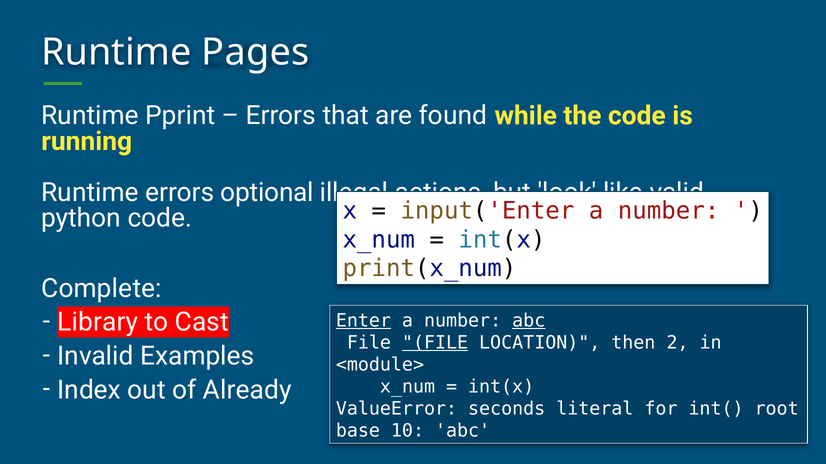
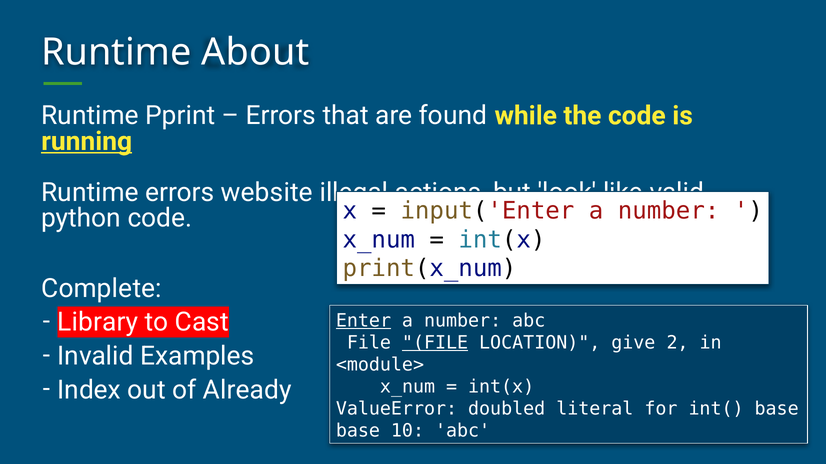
Pages: Pages -> About
running underline: none -> present
optional: optional -> website
abc at (529, 321) underline: present -> none
then: then -> give
seconds: seconds -> doubled
int( root: root -> base
